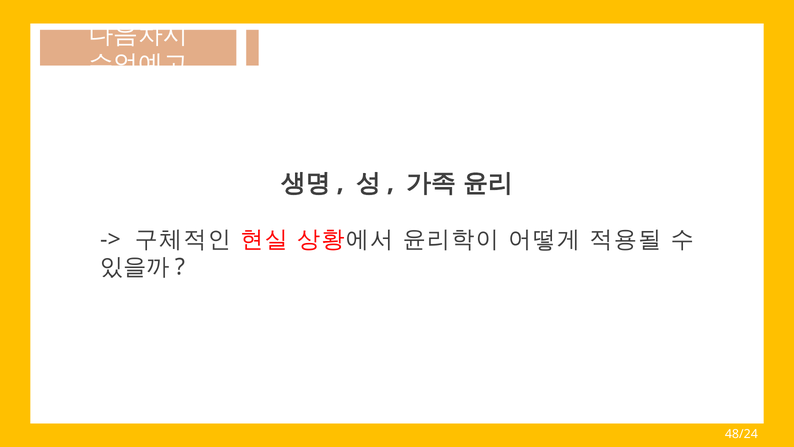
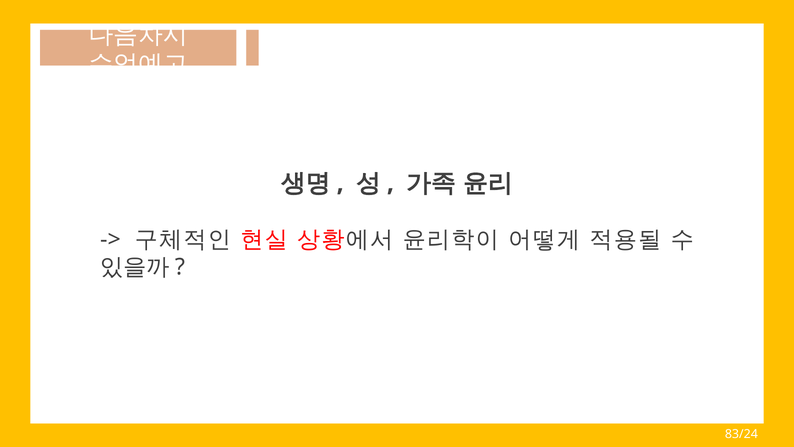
48/24: 48/24 -> 83/24
